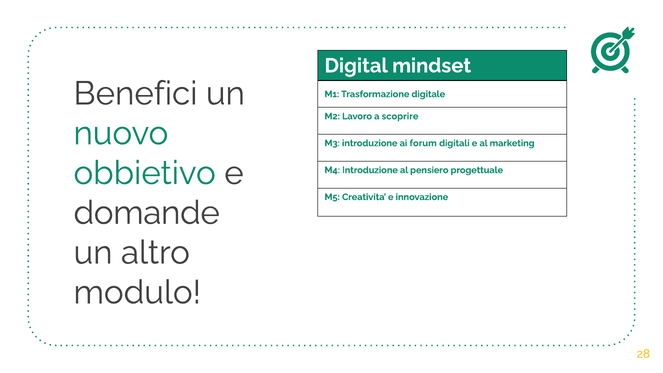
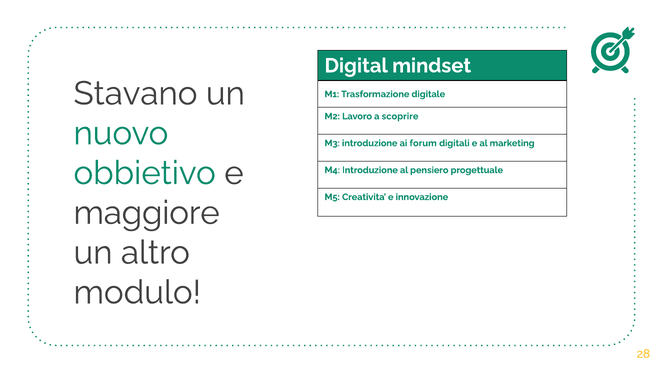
Benefici: Benefici -> Stavano
domande: domande -> maggiore
